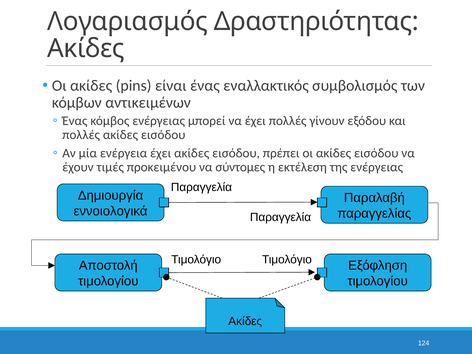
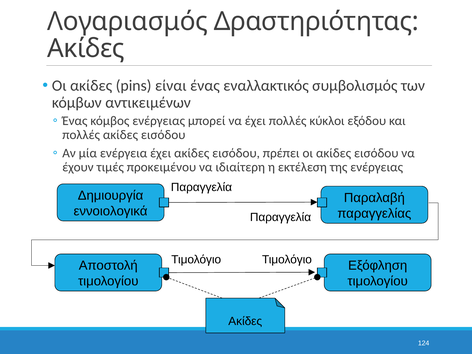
γίνουν: γίνουν -> κύκλοι
σύντομες: σύντομες -> ιδιαίτερη
